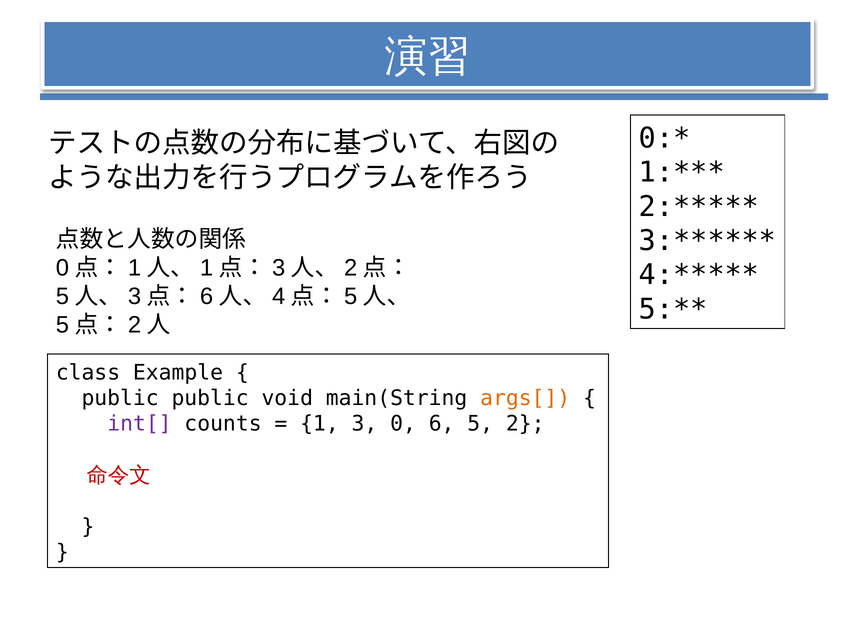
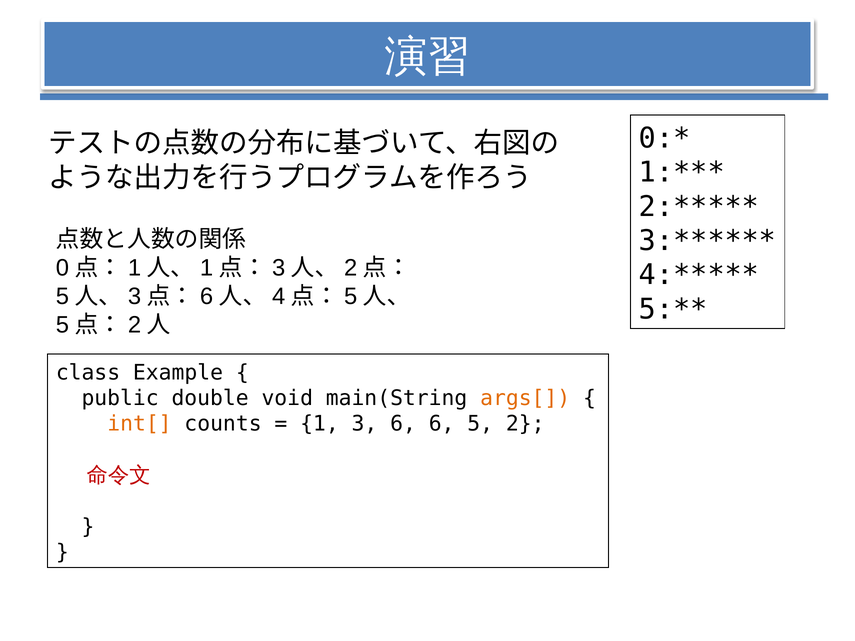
public public: public -> double
int[ colour: purple -> orange
3 0: 0 -> 6
